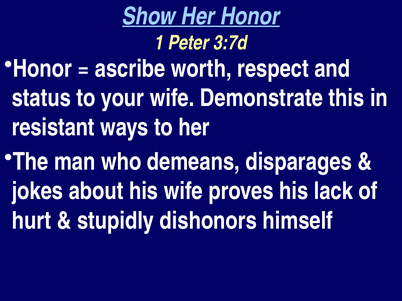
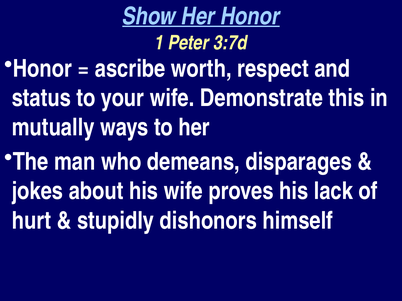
resistant: resistant -> mutually
